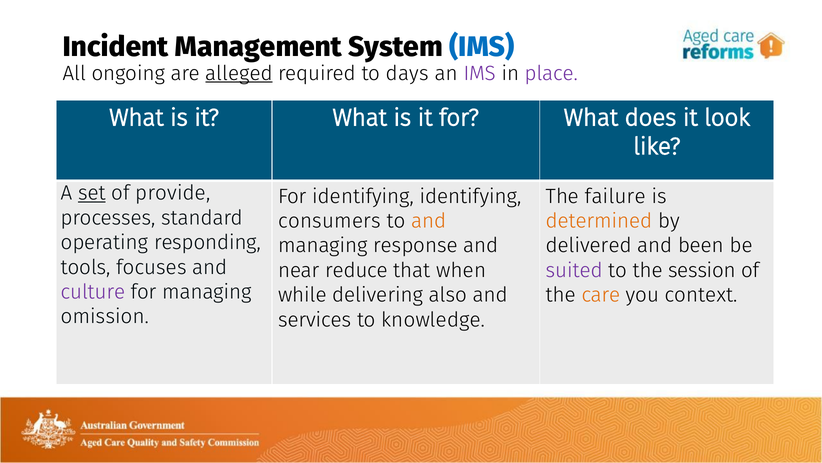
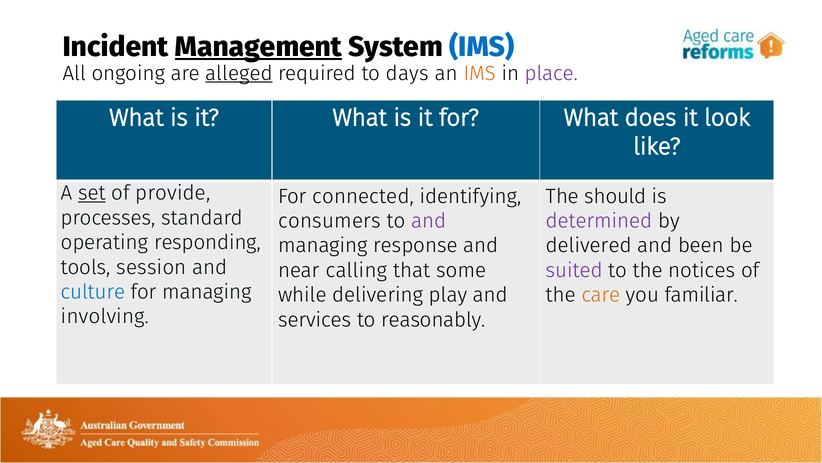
Management underline: none -> present
IMS at (480, 73) colour: purple -> orange
For identifying: identifying -> connected
failure: failure -> should
and at (429, 221) colour: orange -> purple
determined colour: orange -> purple
focuses: focuses -> session
reduce: reduce -> calling
when: when -> some
session: session -> notices
culture colour: purple -> blue
also: also -> play
context: context -> familiar
omission: omission -> involving
knowledge: knowledge -> reasonably
